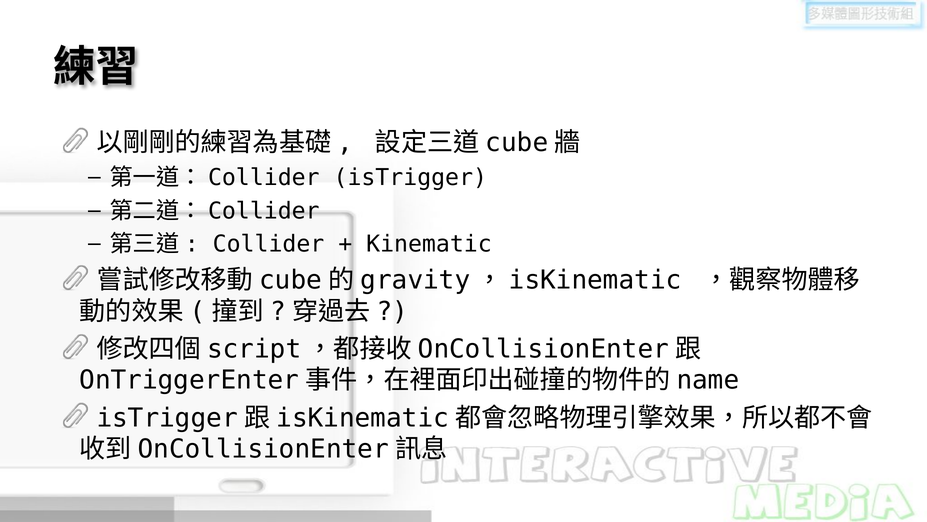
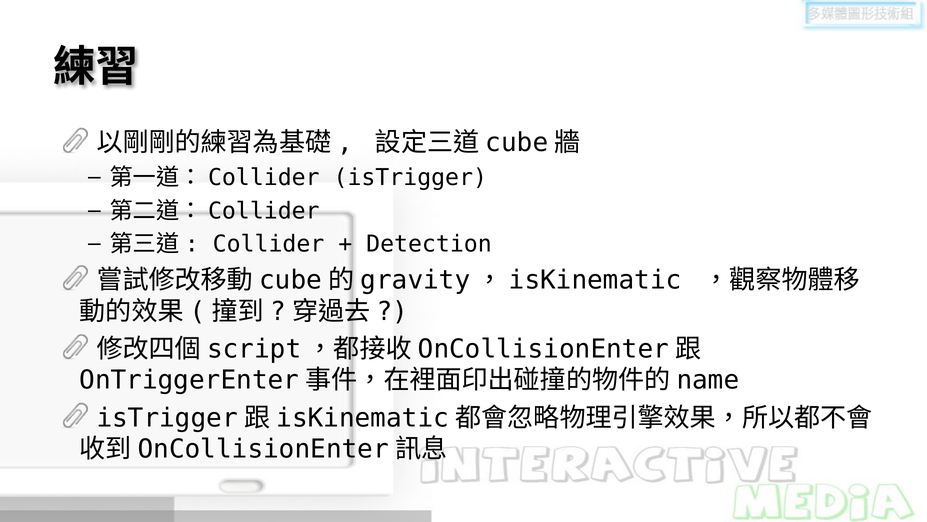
Kinematic: Kinematic -> Detection
